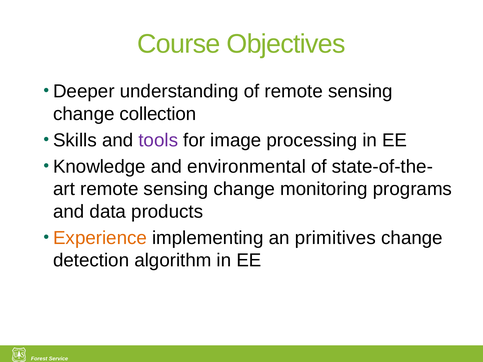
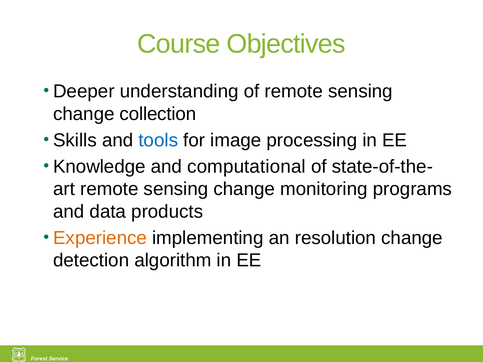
tools colour: purple -> blue
environmental: environmental -> computational
primitives: primitives -> resolution
